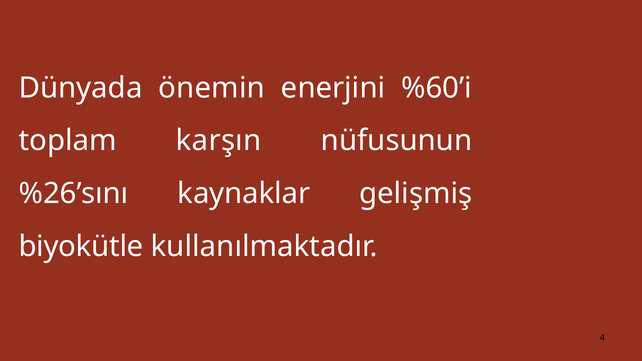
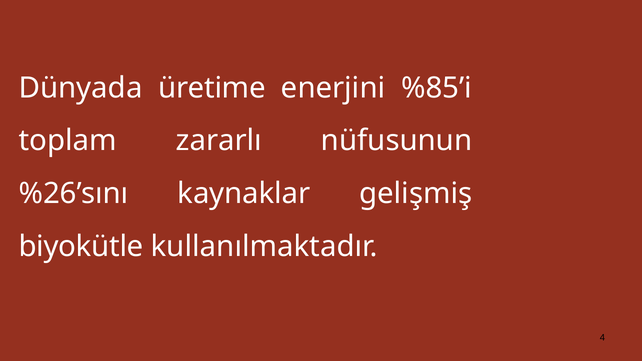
önemin: önemin -> üretime
%60’i: %60’i -> %85’i
karşın: karşın -> zararlı
